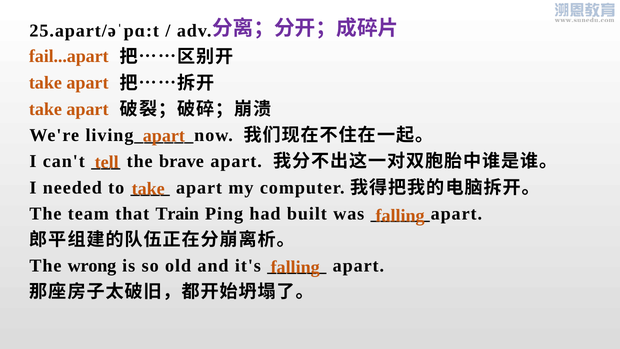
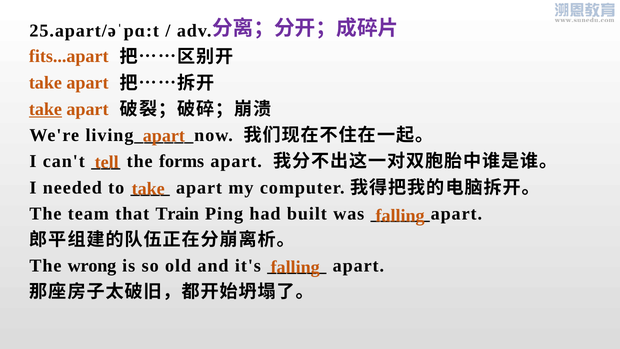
fail...apart: fail...apart -> fits...apart
take at (45, 109) underline: none -> present
brave: brave -> forms
